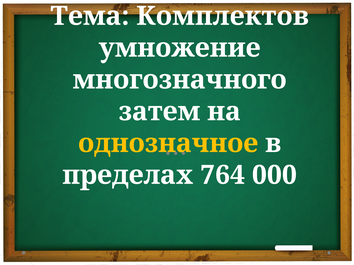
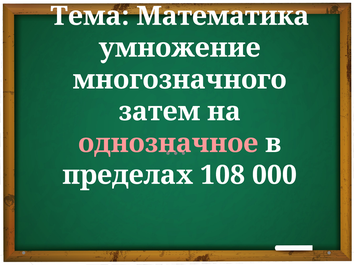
Комплектов: Комплектов -> Математика
однозначное colour: yellow -> pink
764: 764 -> 108
